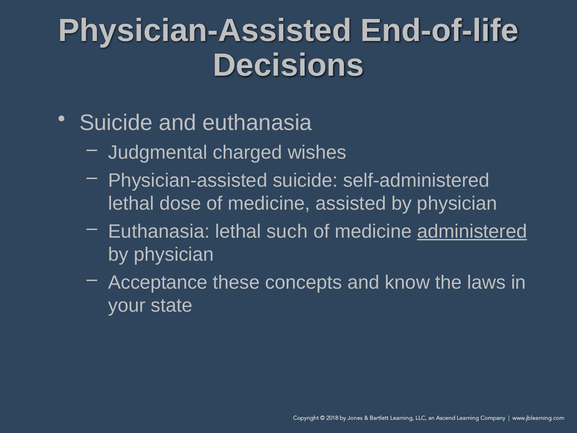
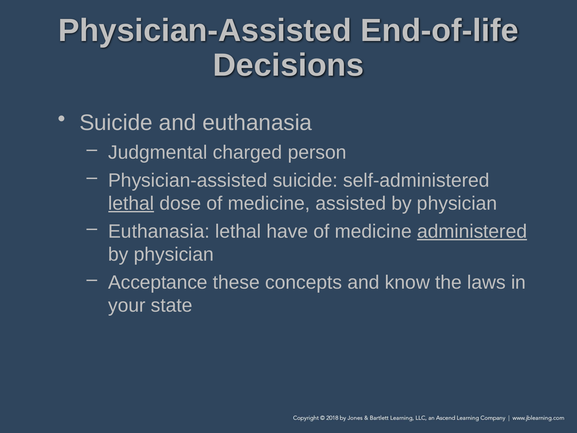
wishes: wishes -> person
lethal at (131, 203) underline: none -> present
such: such -> have
